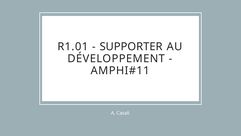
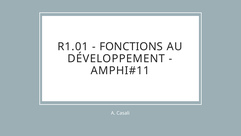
SUPPORTER: SUPPORTER -> FONCTIONS
